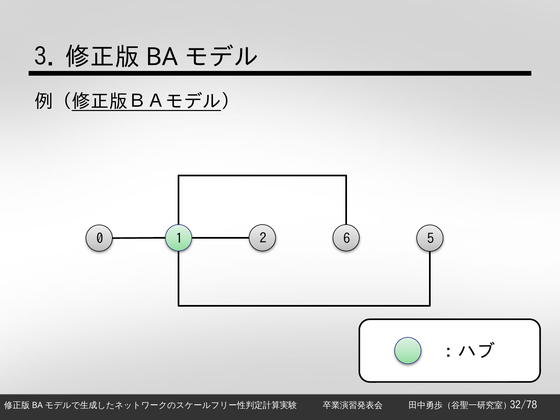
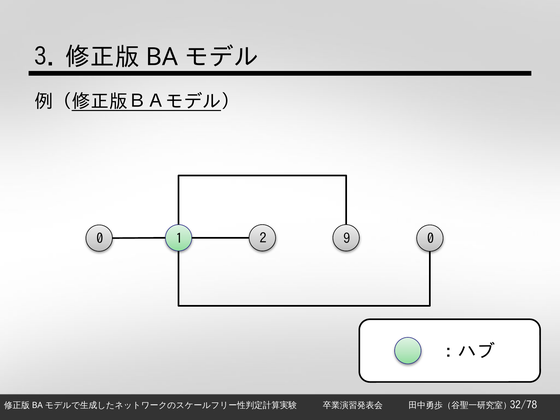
6: 6 -> 9
0 5: 5 -> 0
